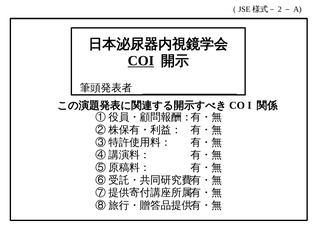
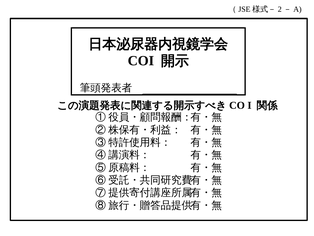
COI underline: present -> none
